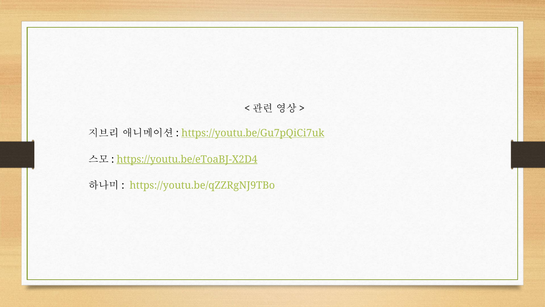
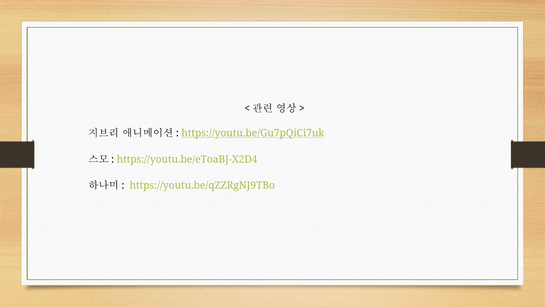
https://youtu.be/eToaBJ-X2D4 underline: present -> none
